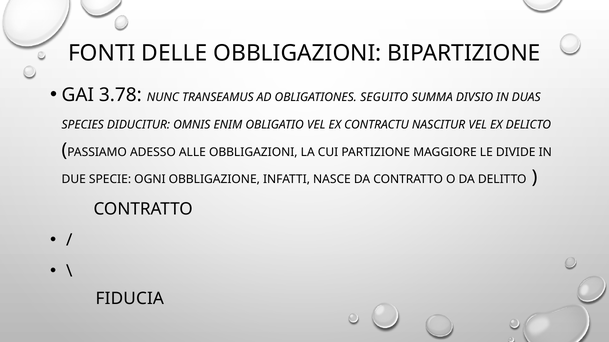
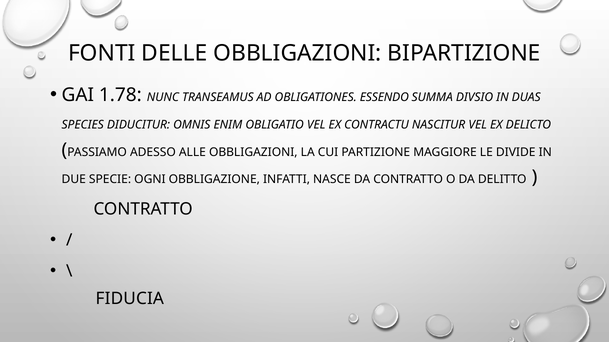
3.78: 3.78 -> 1.78
SEGUITO: SEGUITO -> ESSENDO
